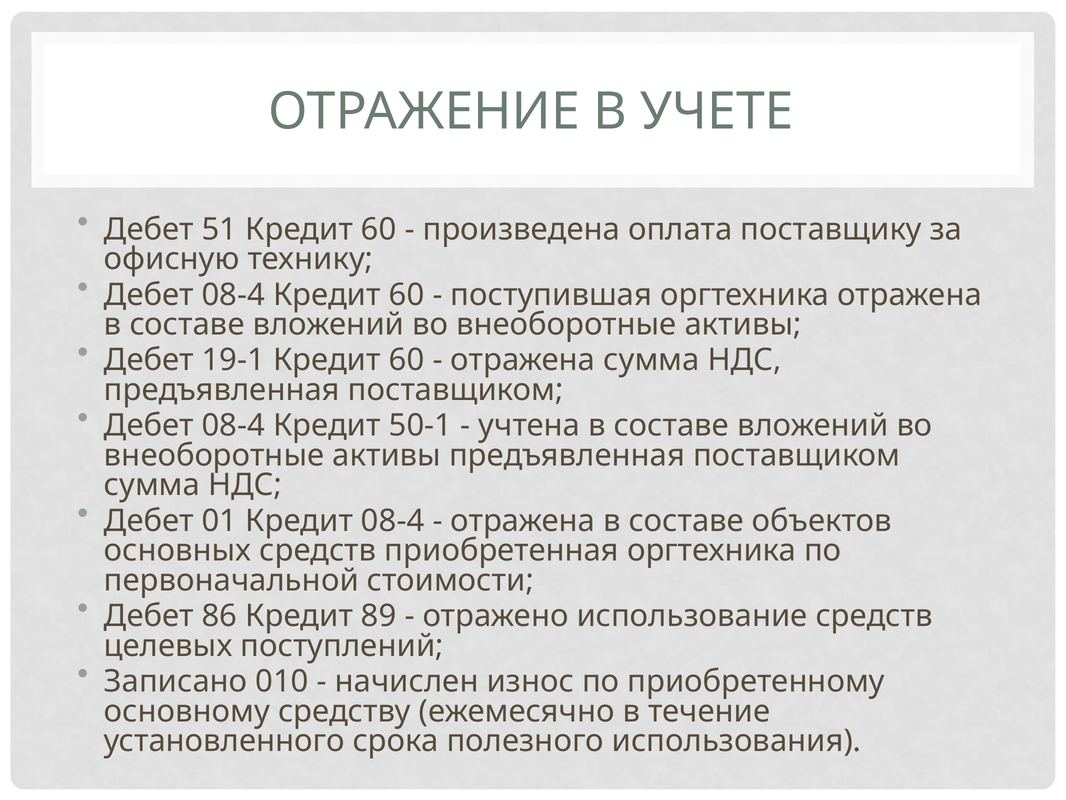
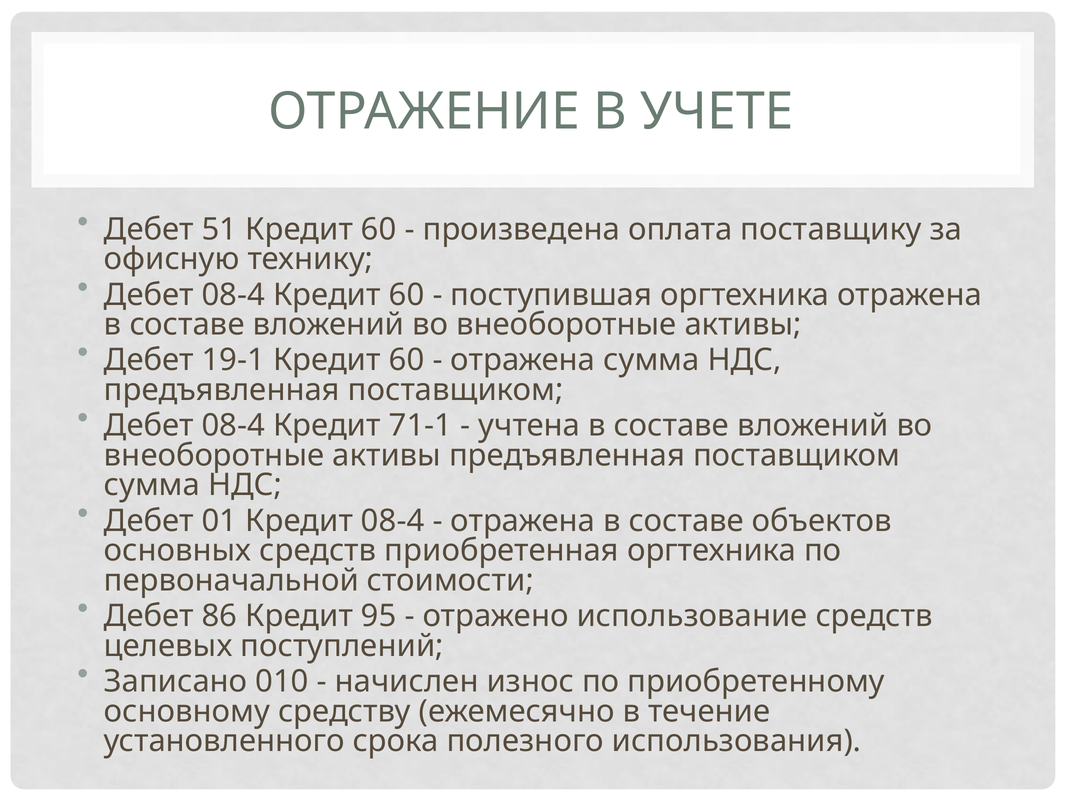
50-1: 50-1 -> 71-1
89: 89 -> 95
